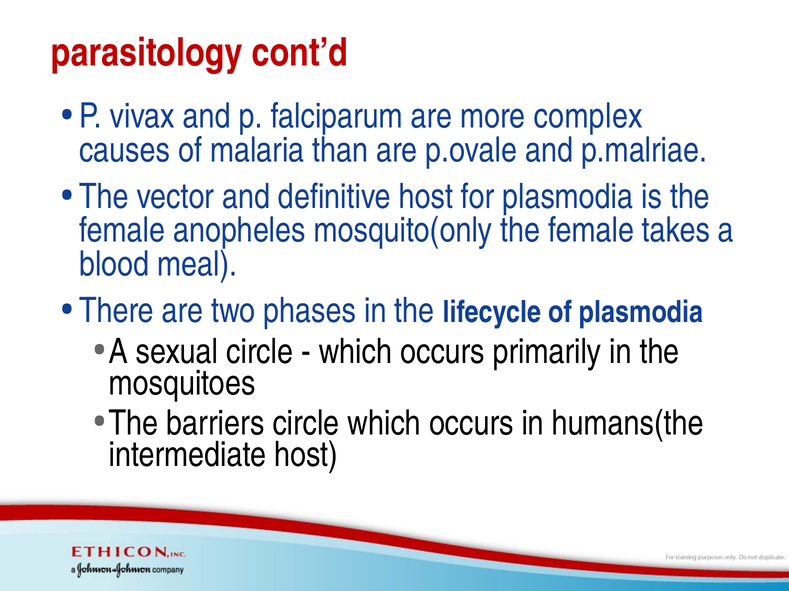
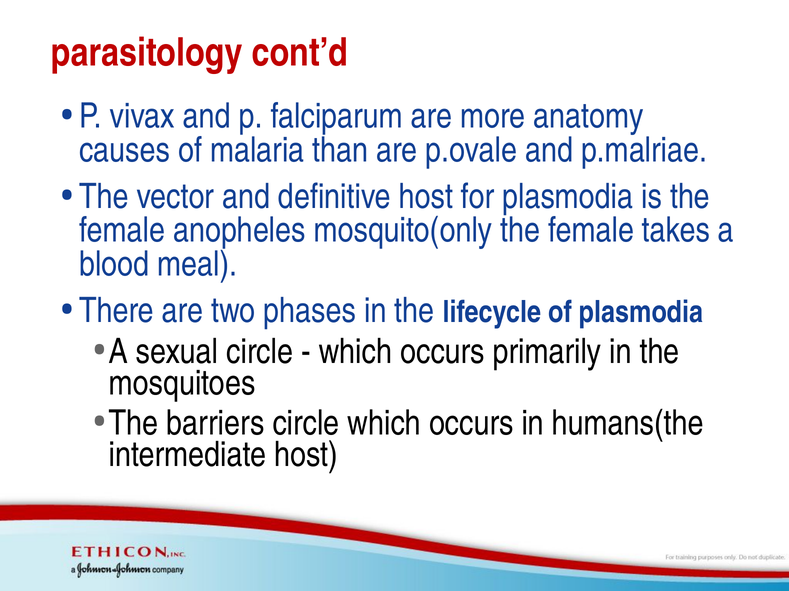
complex: complex -> anatomy
